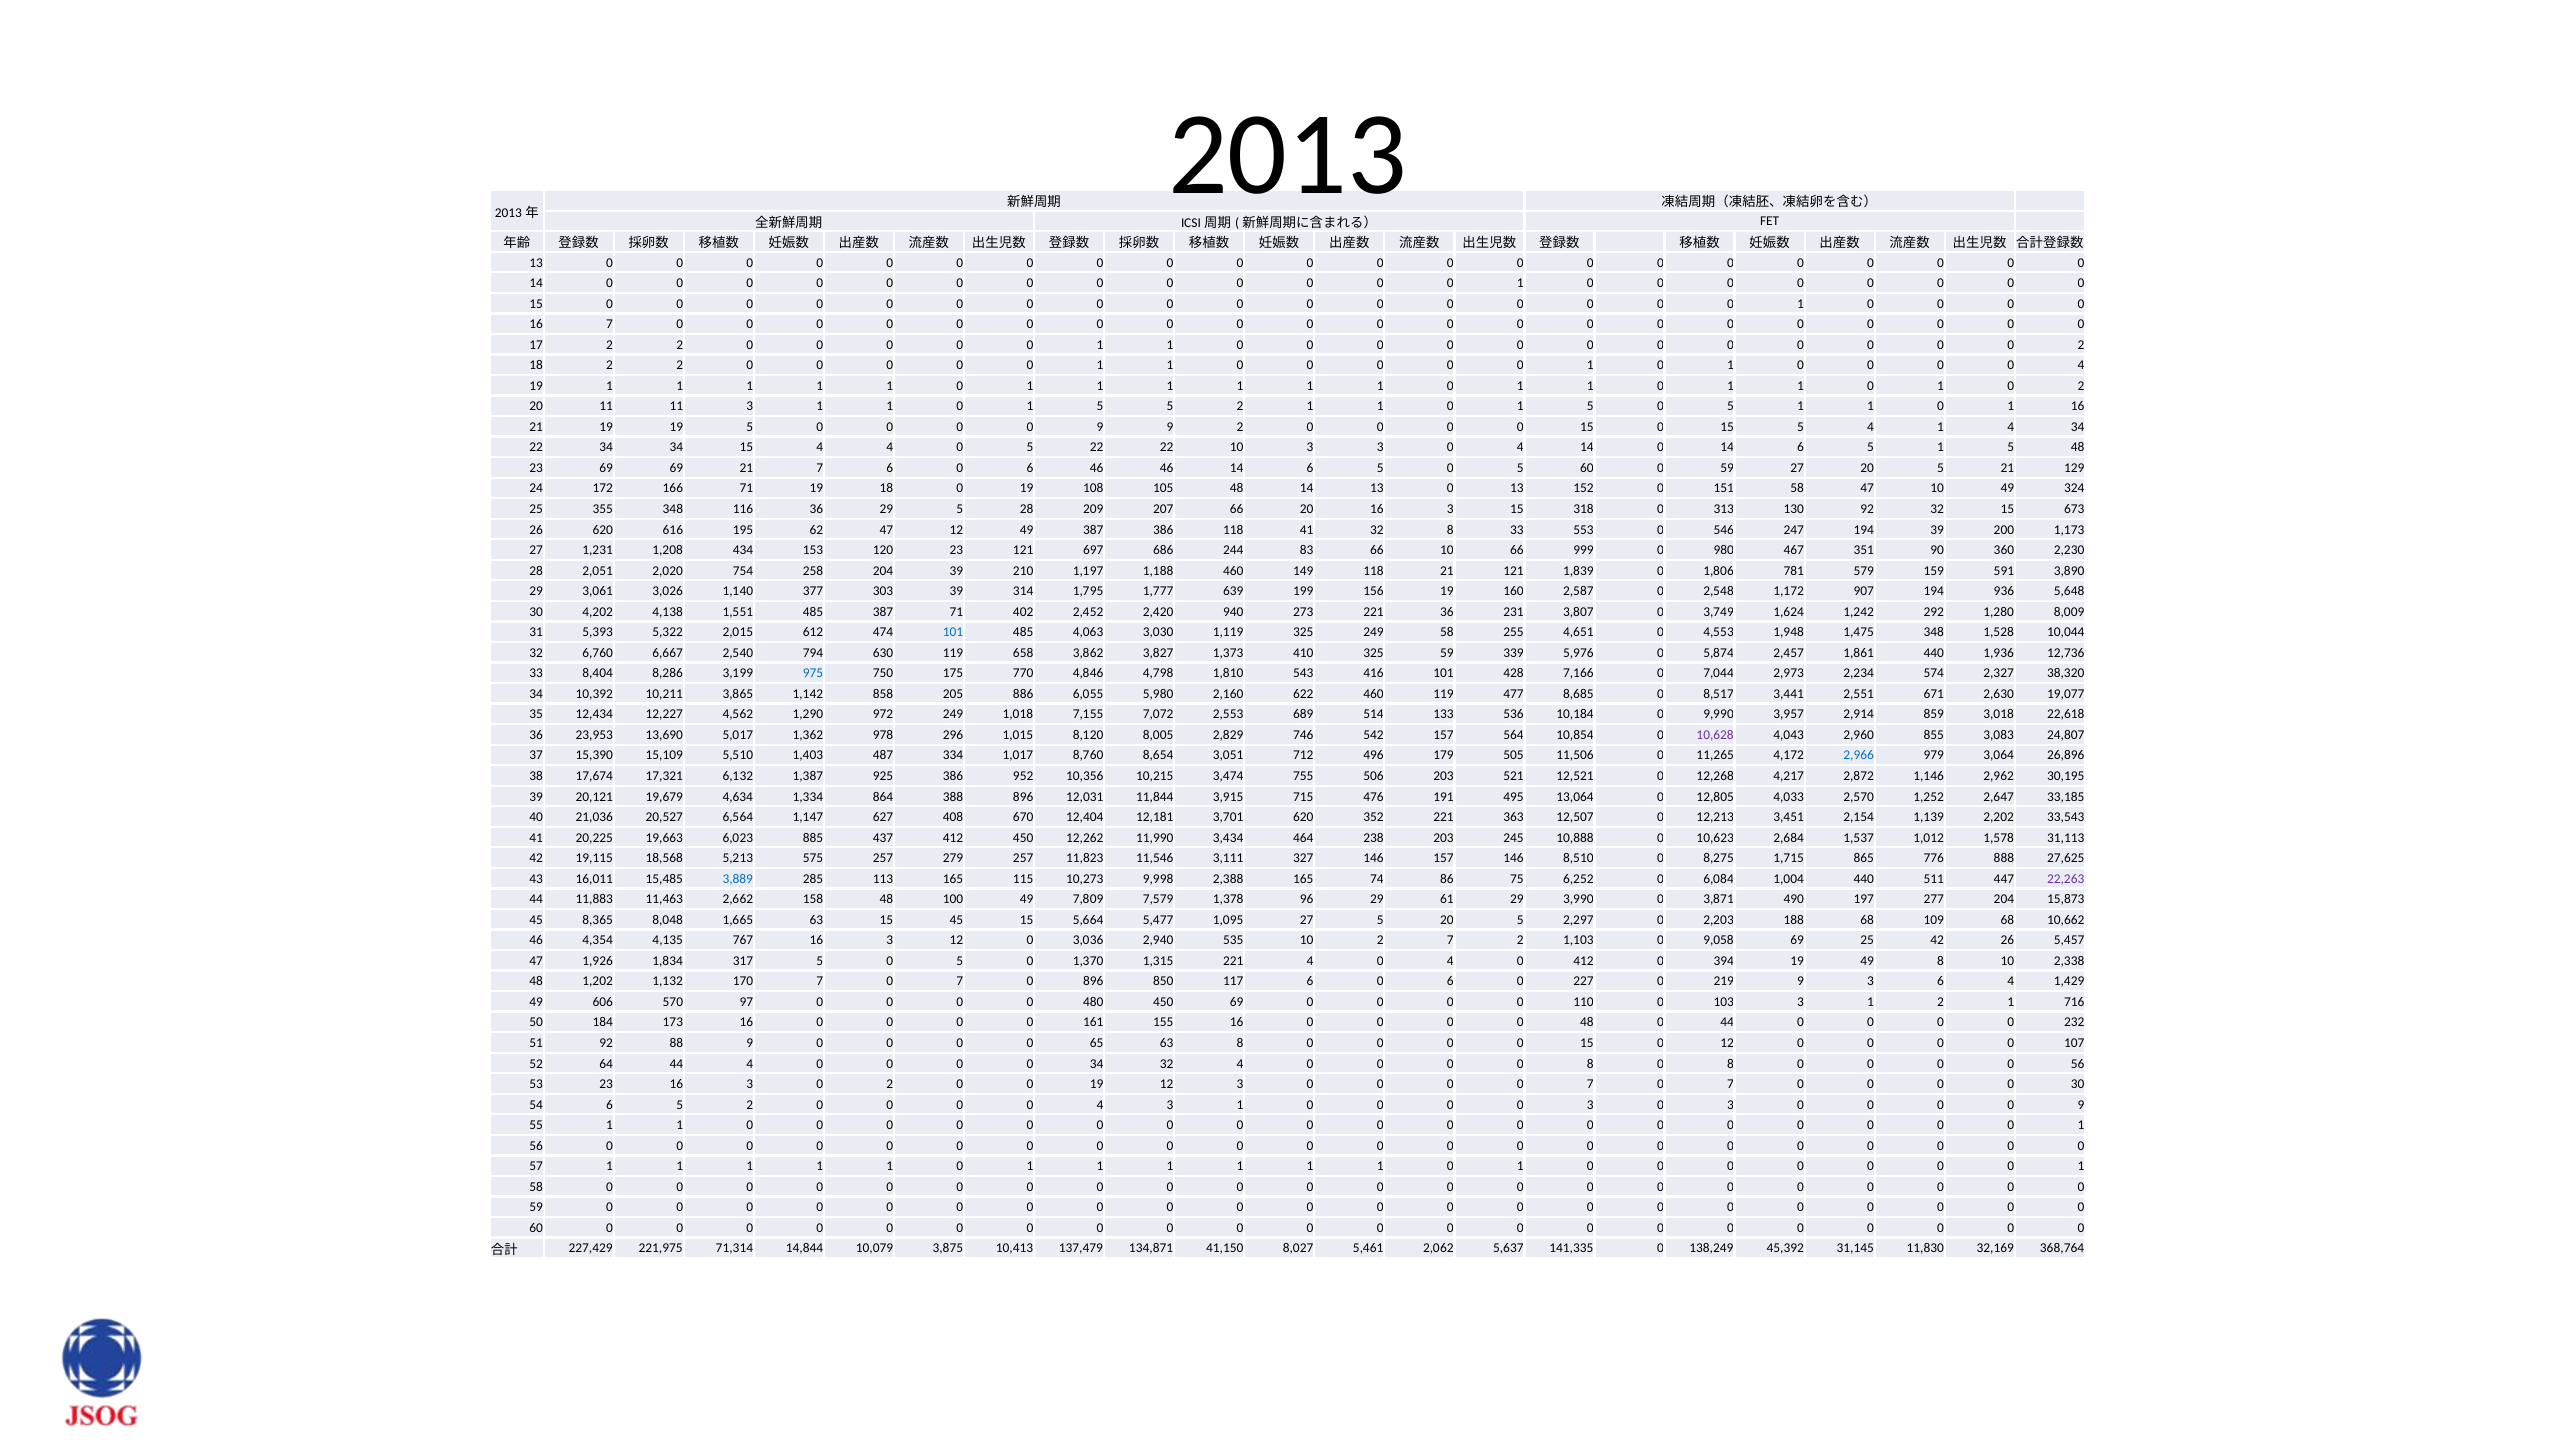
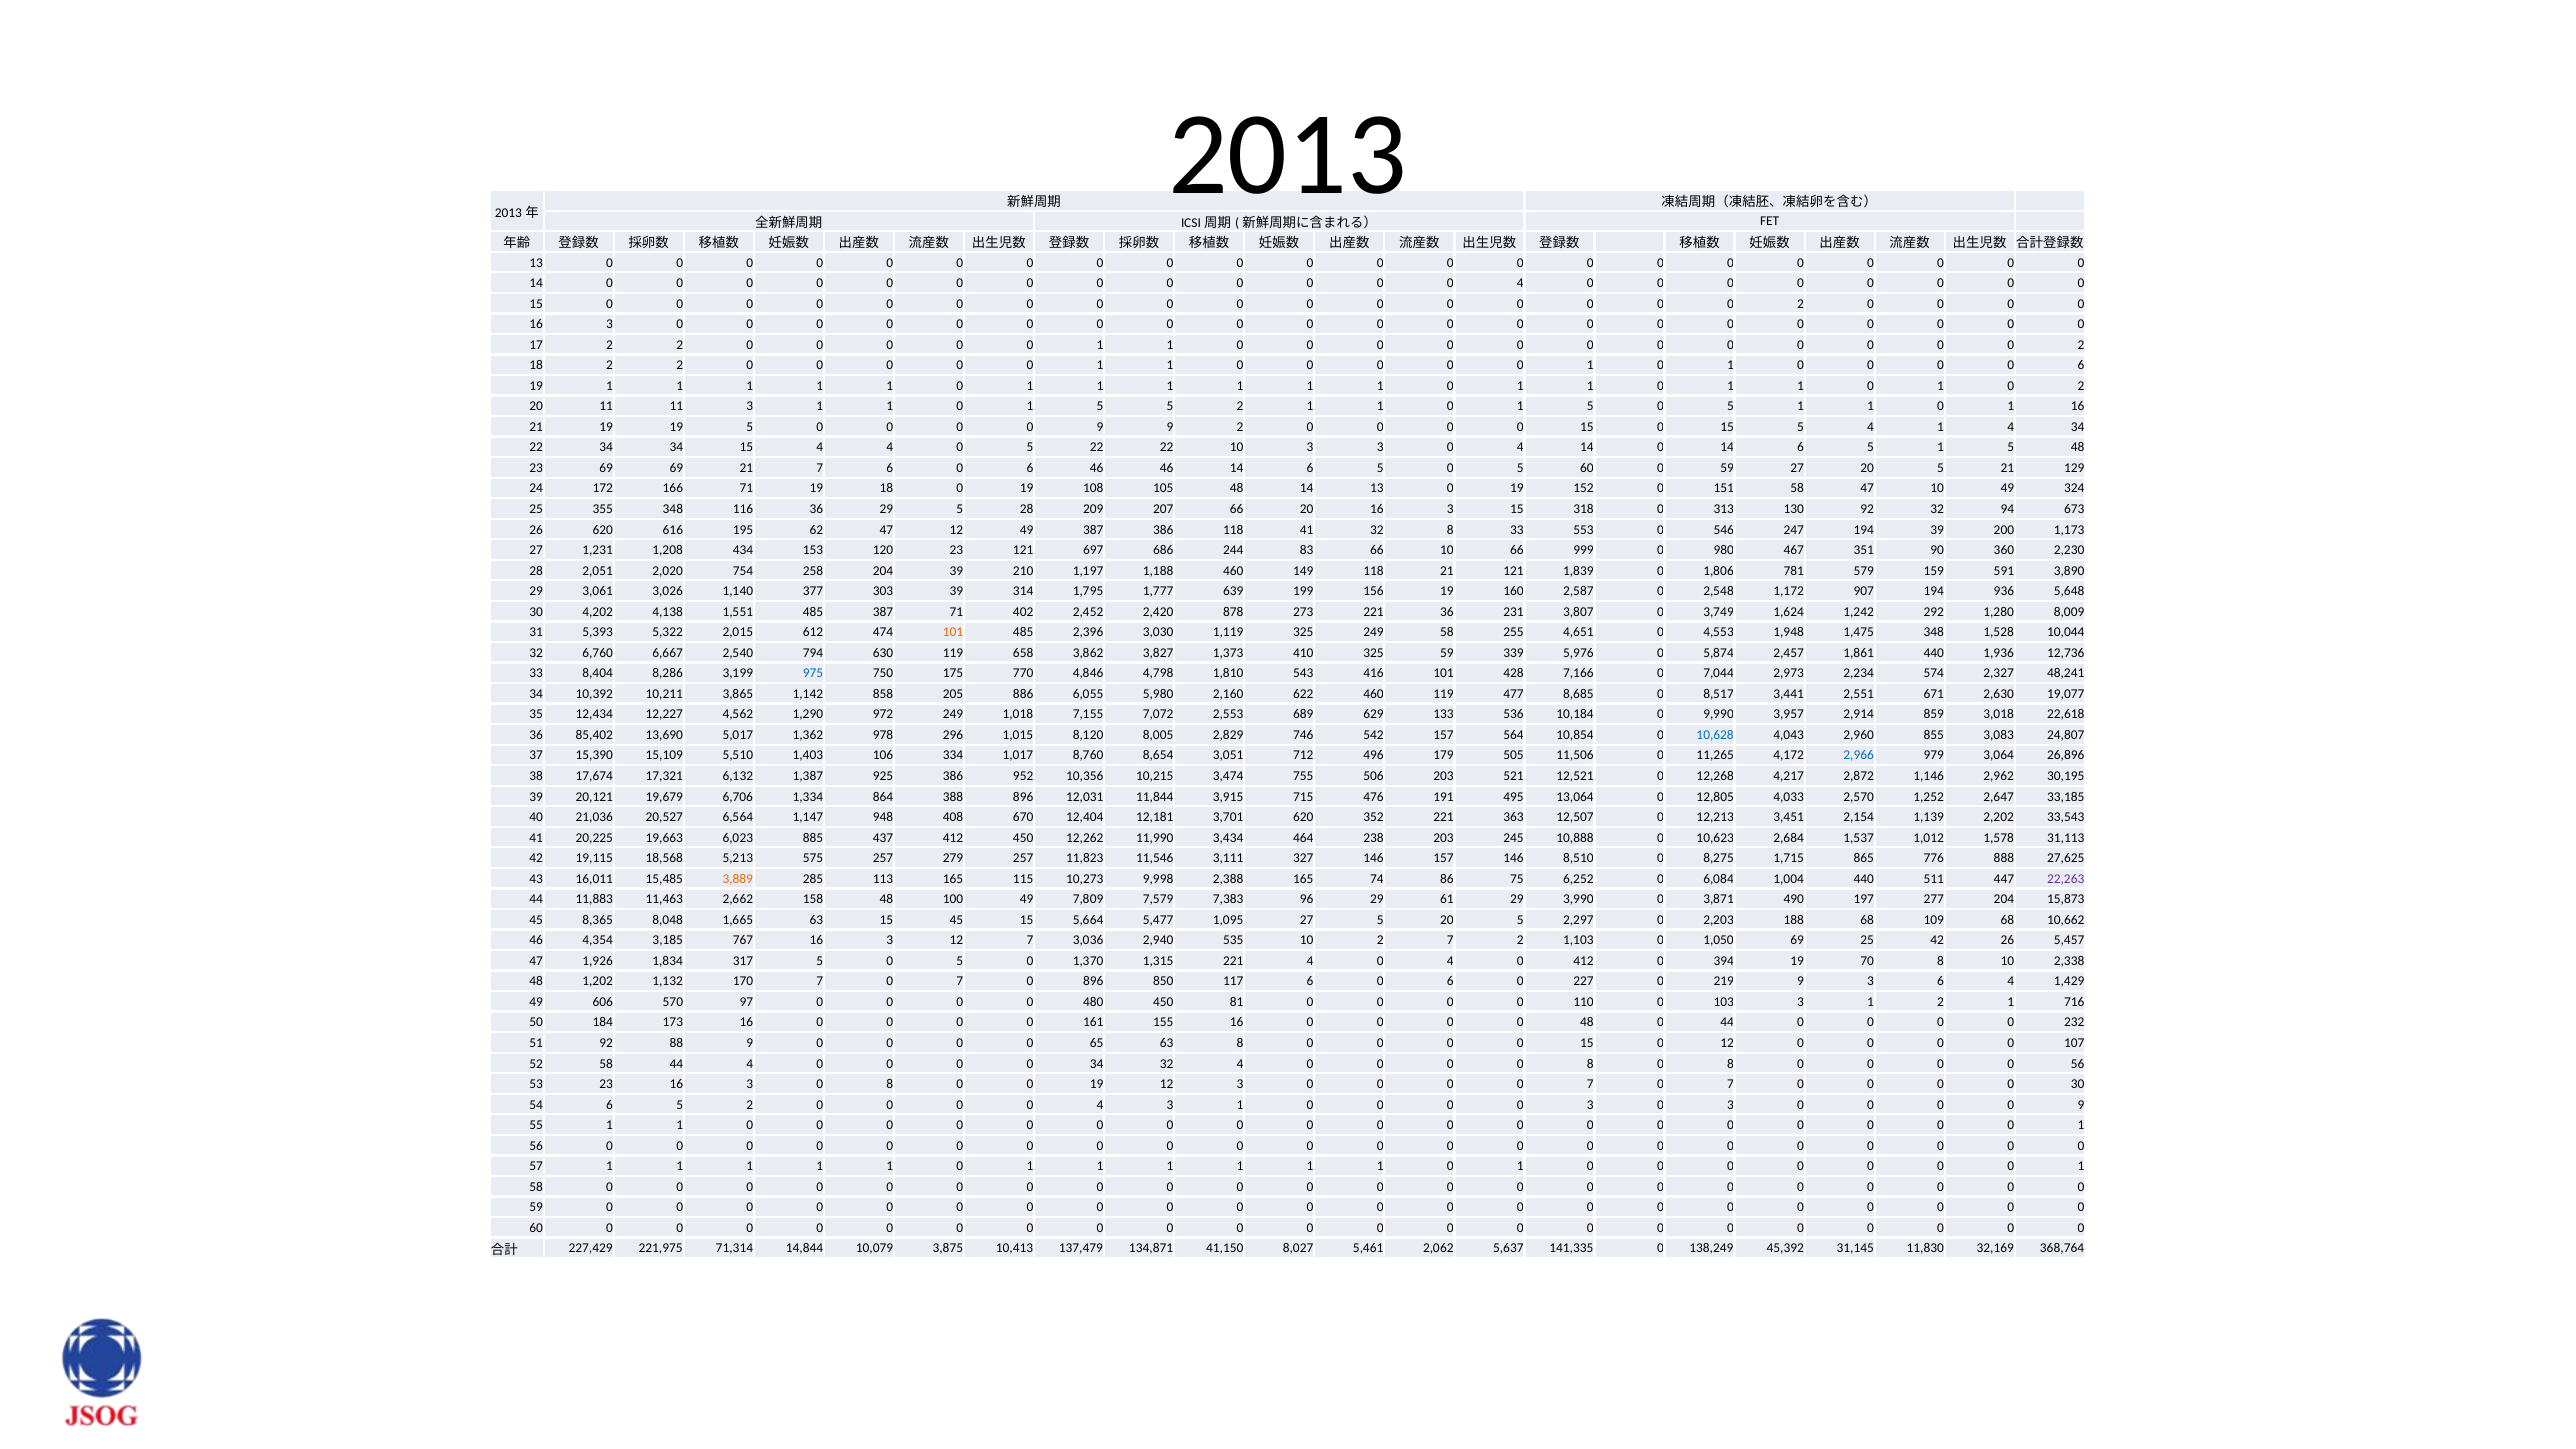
1 at (1520, 283): 1 -> 4
1 at (1801, 304): 1 -> 2
7 at (610, 324): 7 -> 3
4 at (2081, 365): 4 -> 6
13 0 13: 13 -> 19
32 15: 15 -> 94
940: 940 -> 878
101 at (953, 632) colour: blue -> orange
4,063: 4,063 -> 2,396
38,320: 38,320 -> 48,241
514: 514 -> 629
23,953: 23,953 -> 85,402
10,628 colour: purple -> blue
487: 487 -> 106
4,634: 4,634 -> 6,706
627: 627 -> 948
3,889 colour: blue -> orange
1,378: 1,378 -> 7,383
4,135: 4,135 -> 3,185
3 12 0: 0 -> 7
9,058: 9,058 -> 1,050
19 49: 49 -> 70
450 69: 69 -> 81
52 64: 64 -> 58
3 0 2: 2 -> 8
